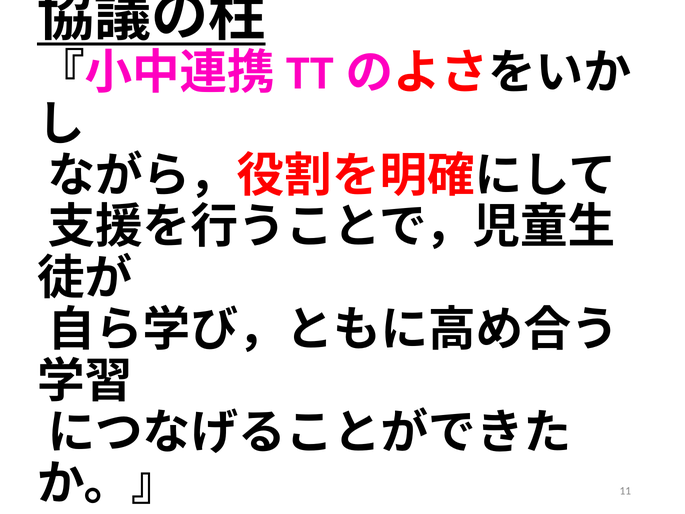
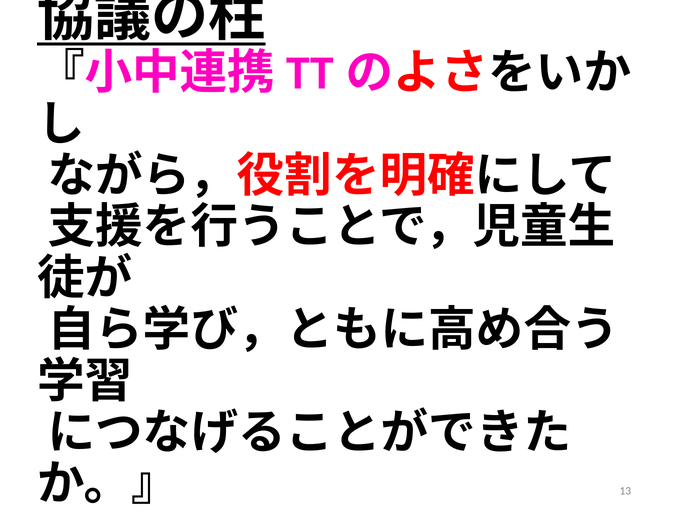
11: 11 -> 13
